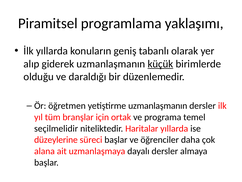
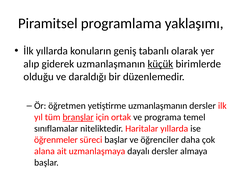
branşlar underline: none -> present
seçilmelidir: seçilmelidir -> sınıflamalar
düzeylerine: düzeylerine -> öğrenmeler
